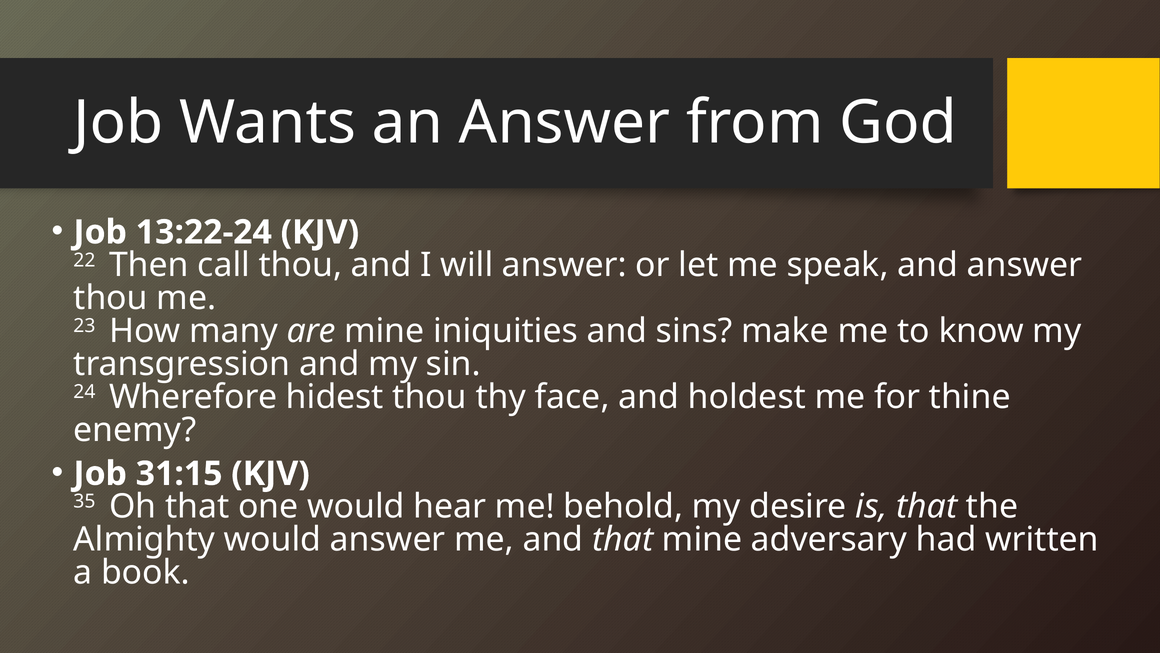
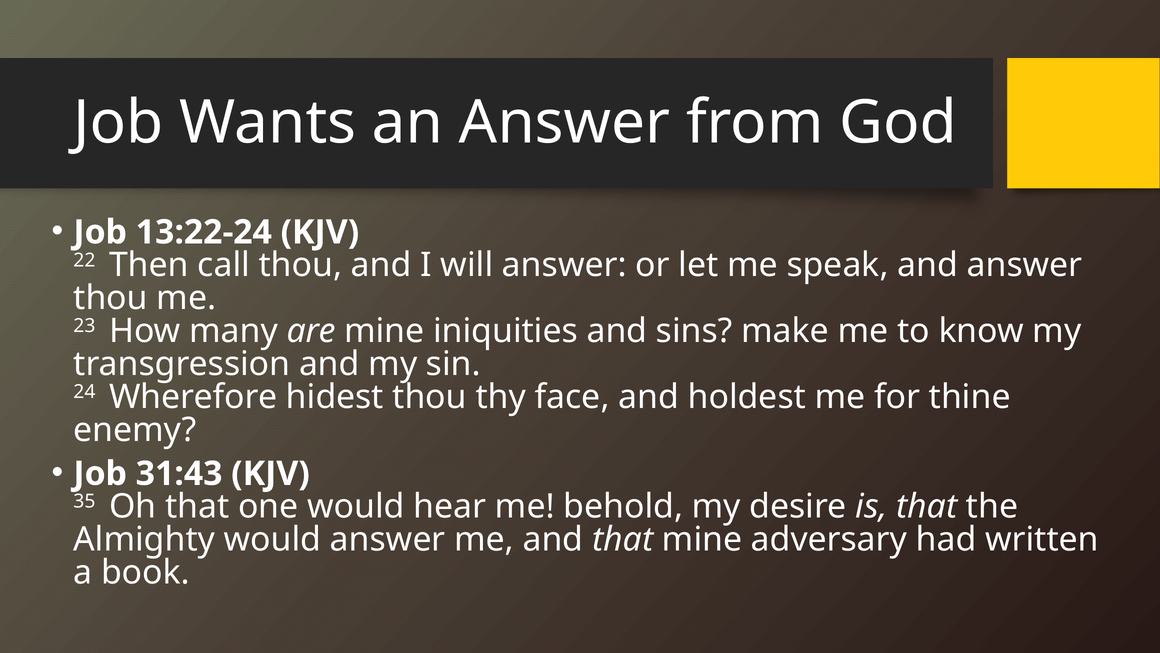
31:15: 31:15 -> 31:43
